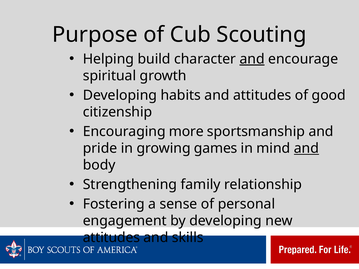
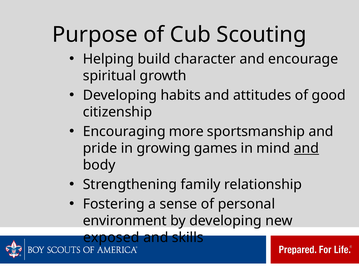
and at (252, 59) underline: present -> none
engagement: engagement -> environment
attitudes at (111, 238): attitudes -> exposed
